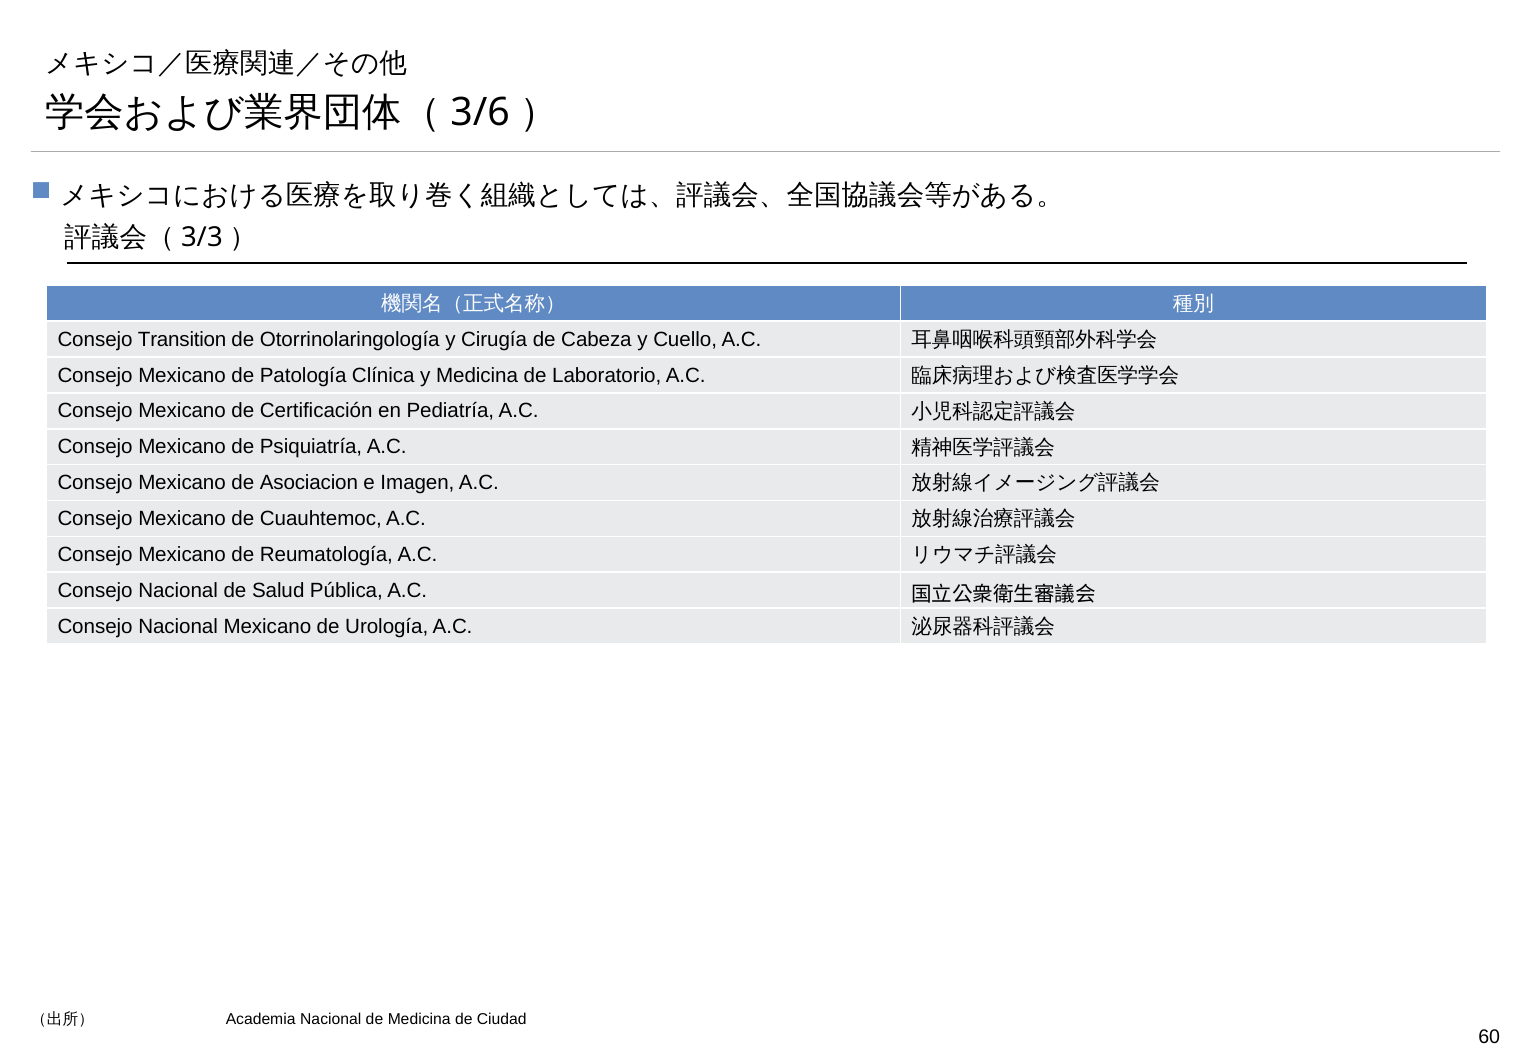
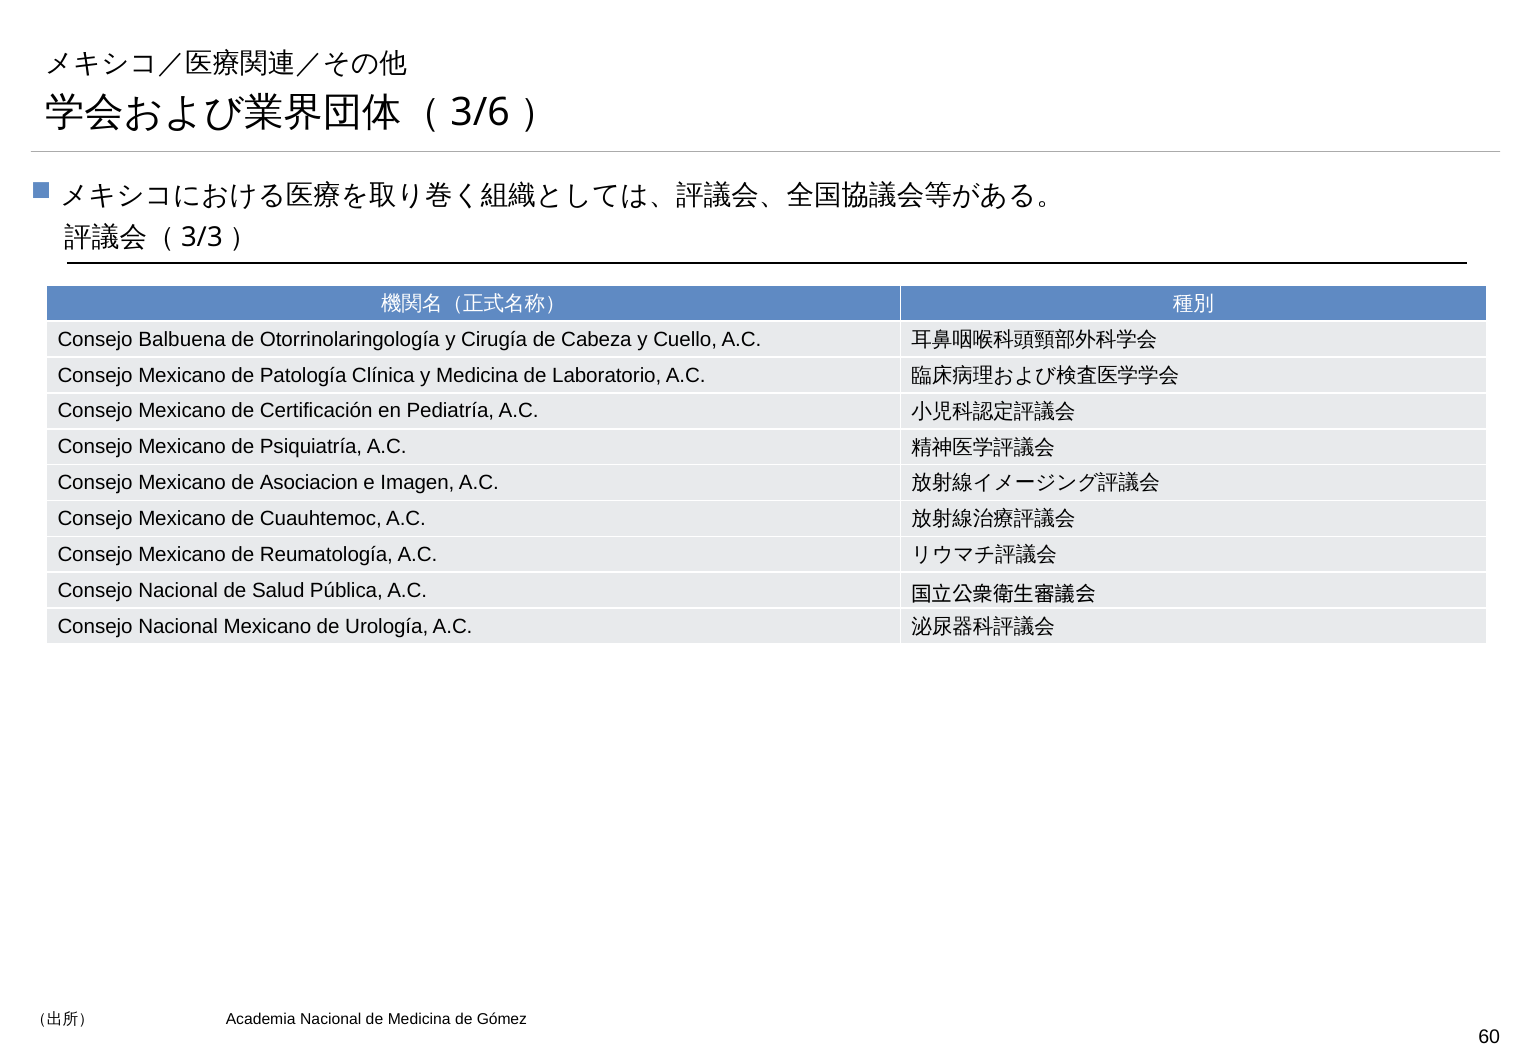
Transition: Transition -> Balbuena
Ciudad: Ciudad -> Gómez
